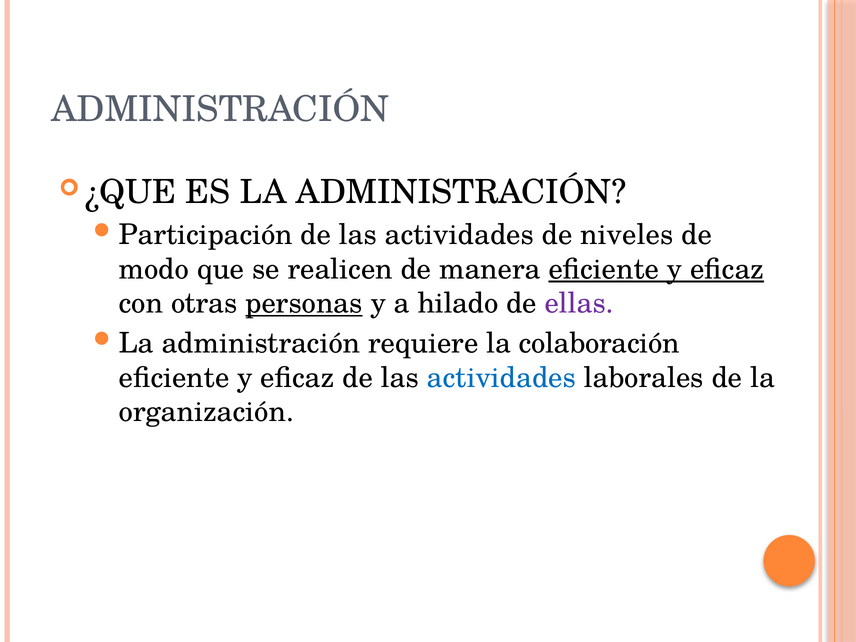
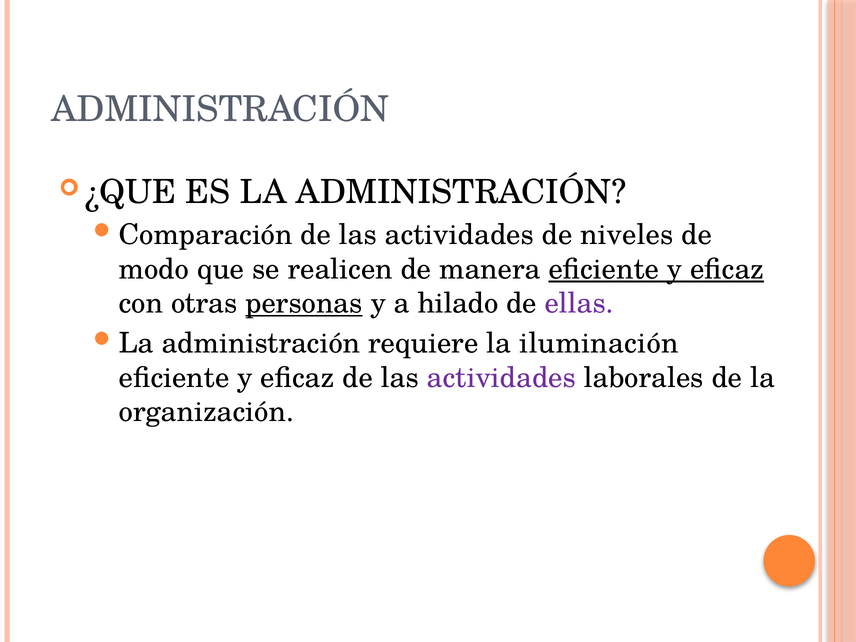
Participación: Participación -> Comparación
colaboración: colaboración -> iluminación
actividades at (501, 378) colour: blue -> purple
